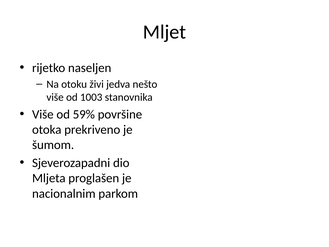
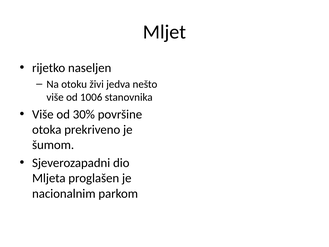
1003: 1003 -> 1006
59%: 59% -> 30%
